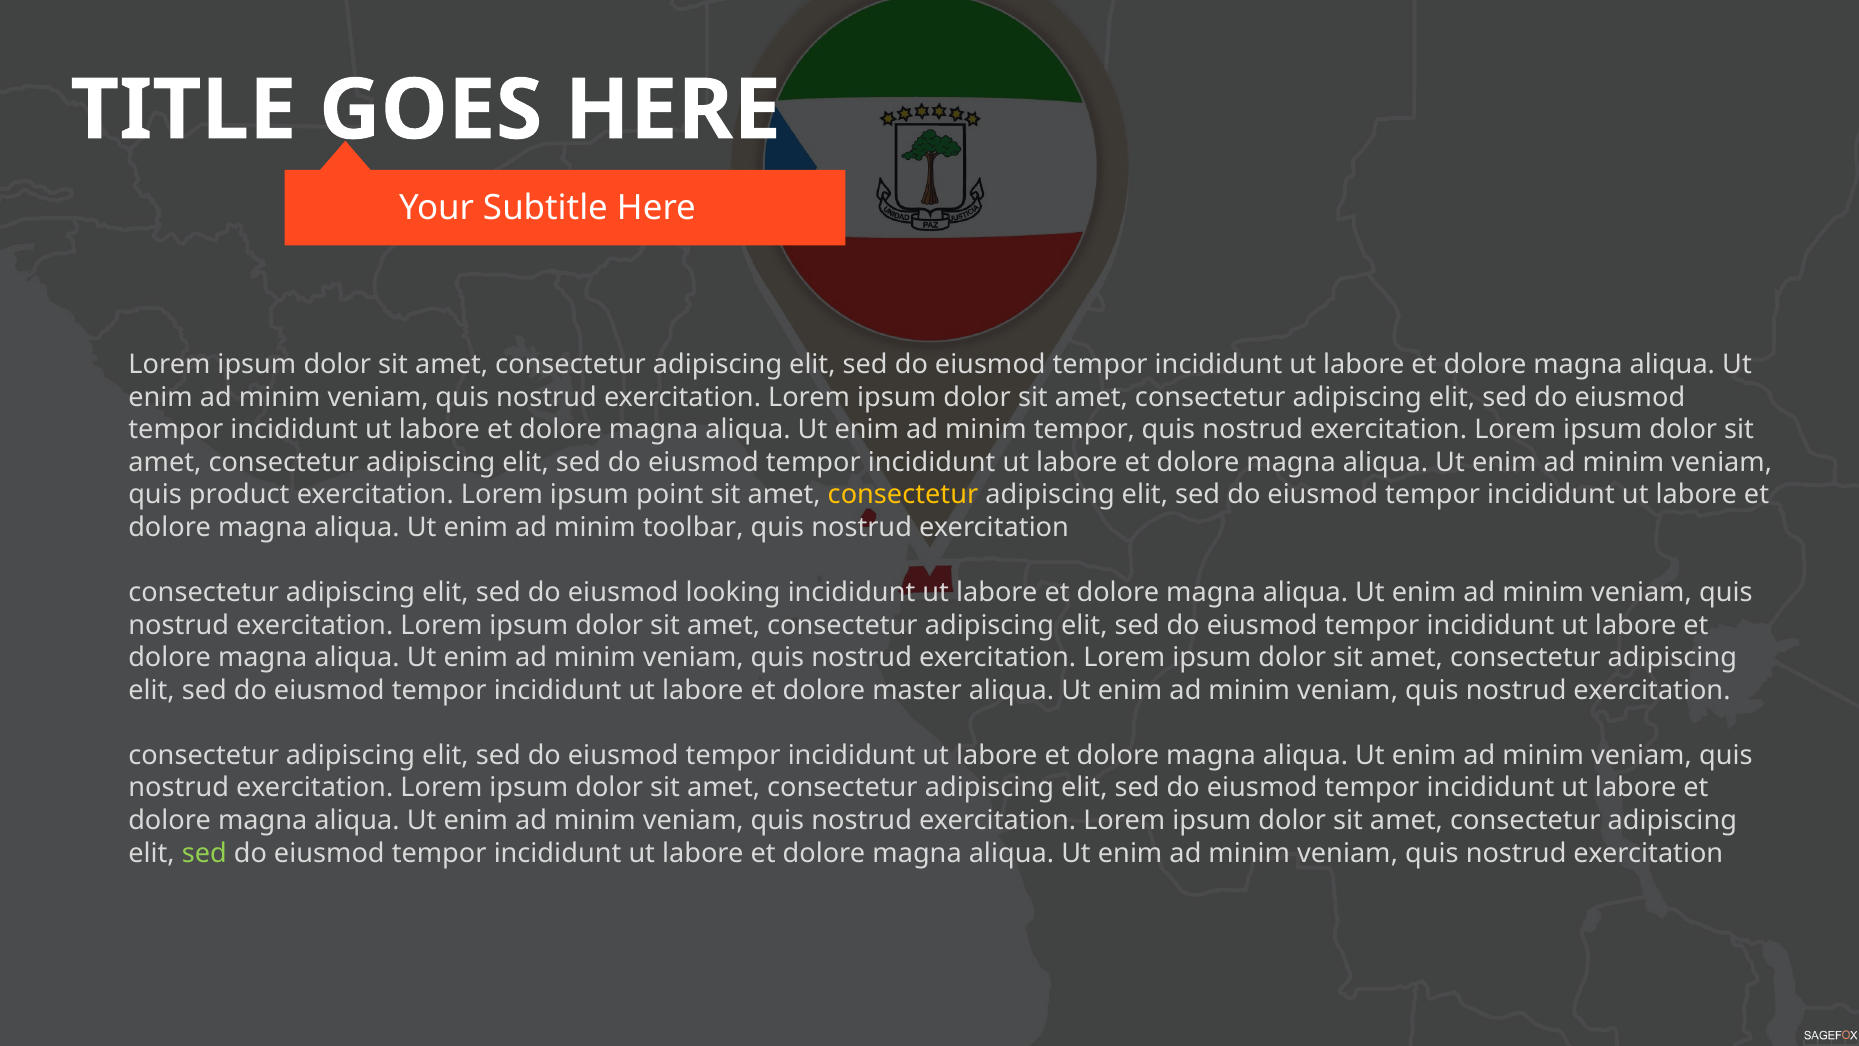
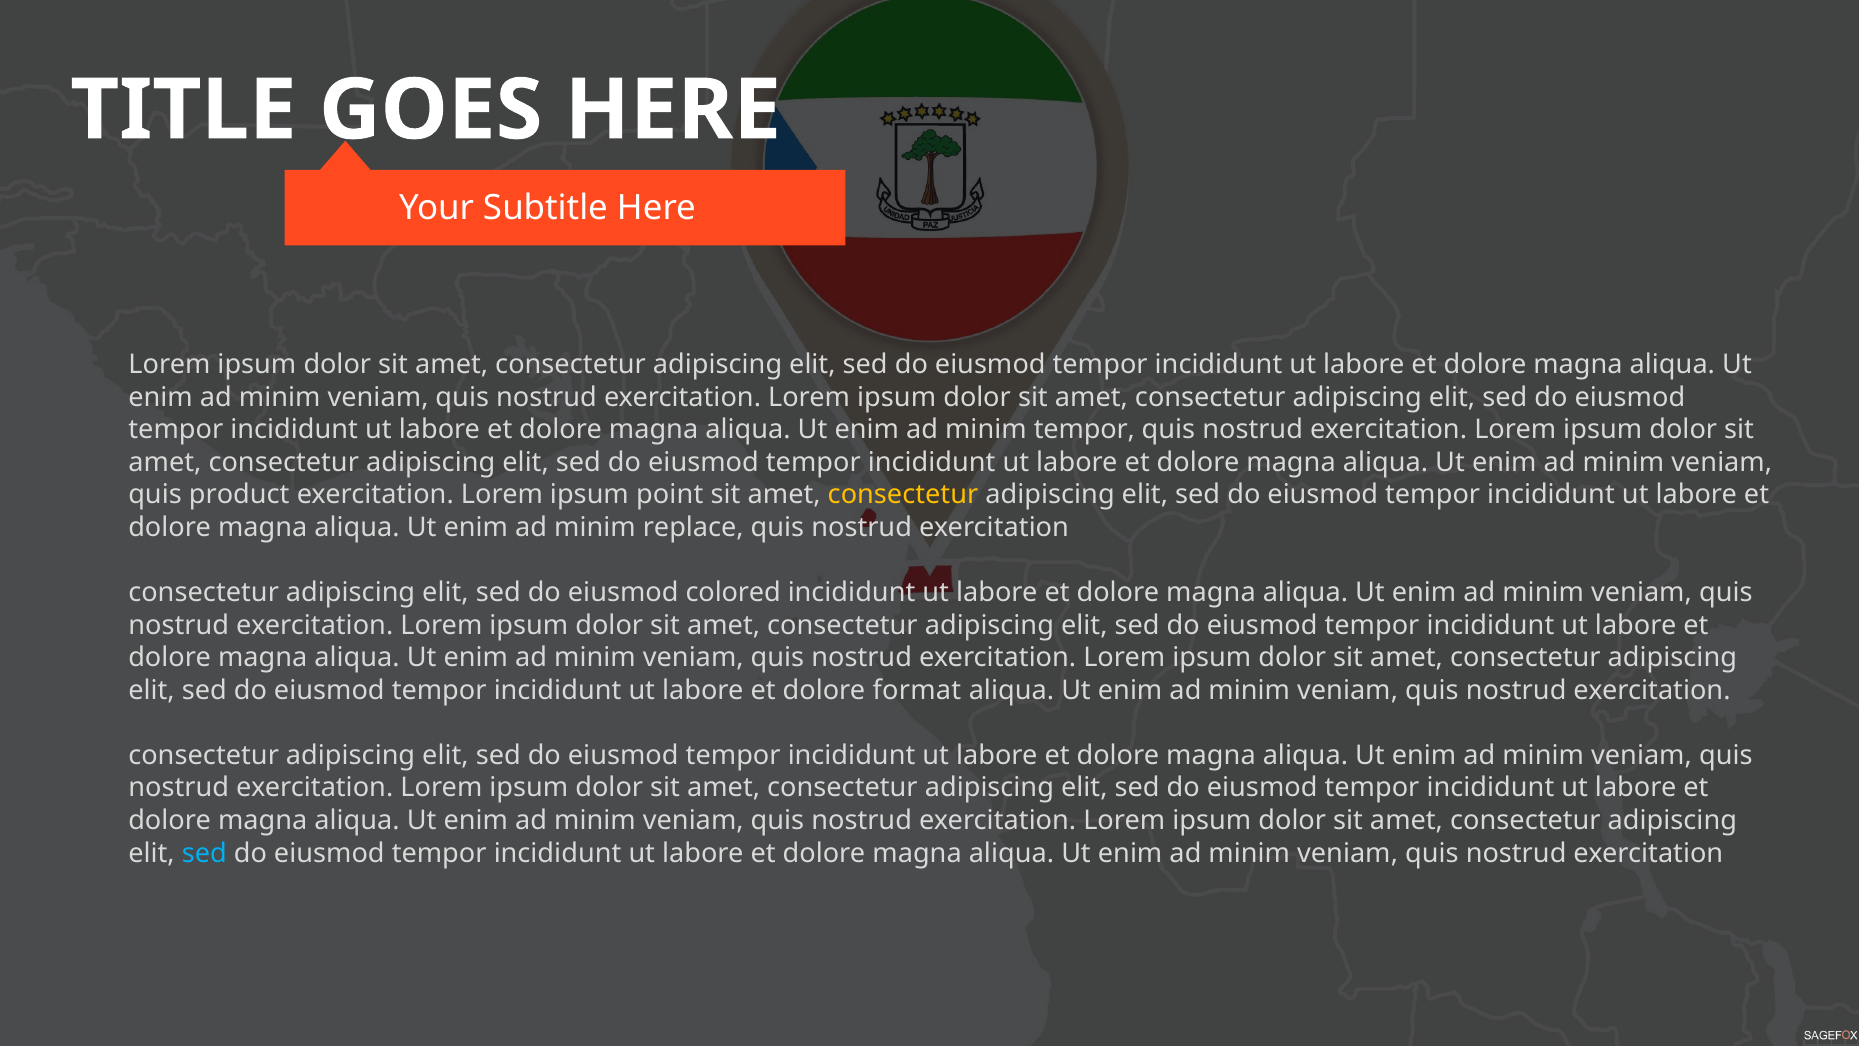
toolbar: toolbar -> replace
looking: looking -> colored
master: master -> format
sed at (204, 853) colour: light green -> light blue
